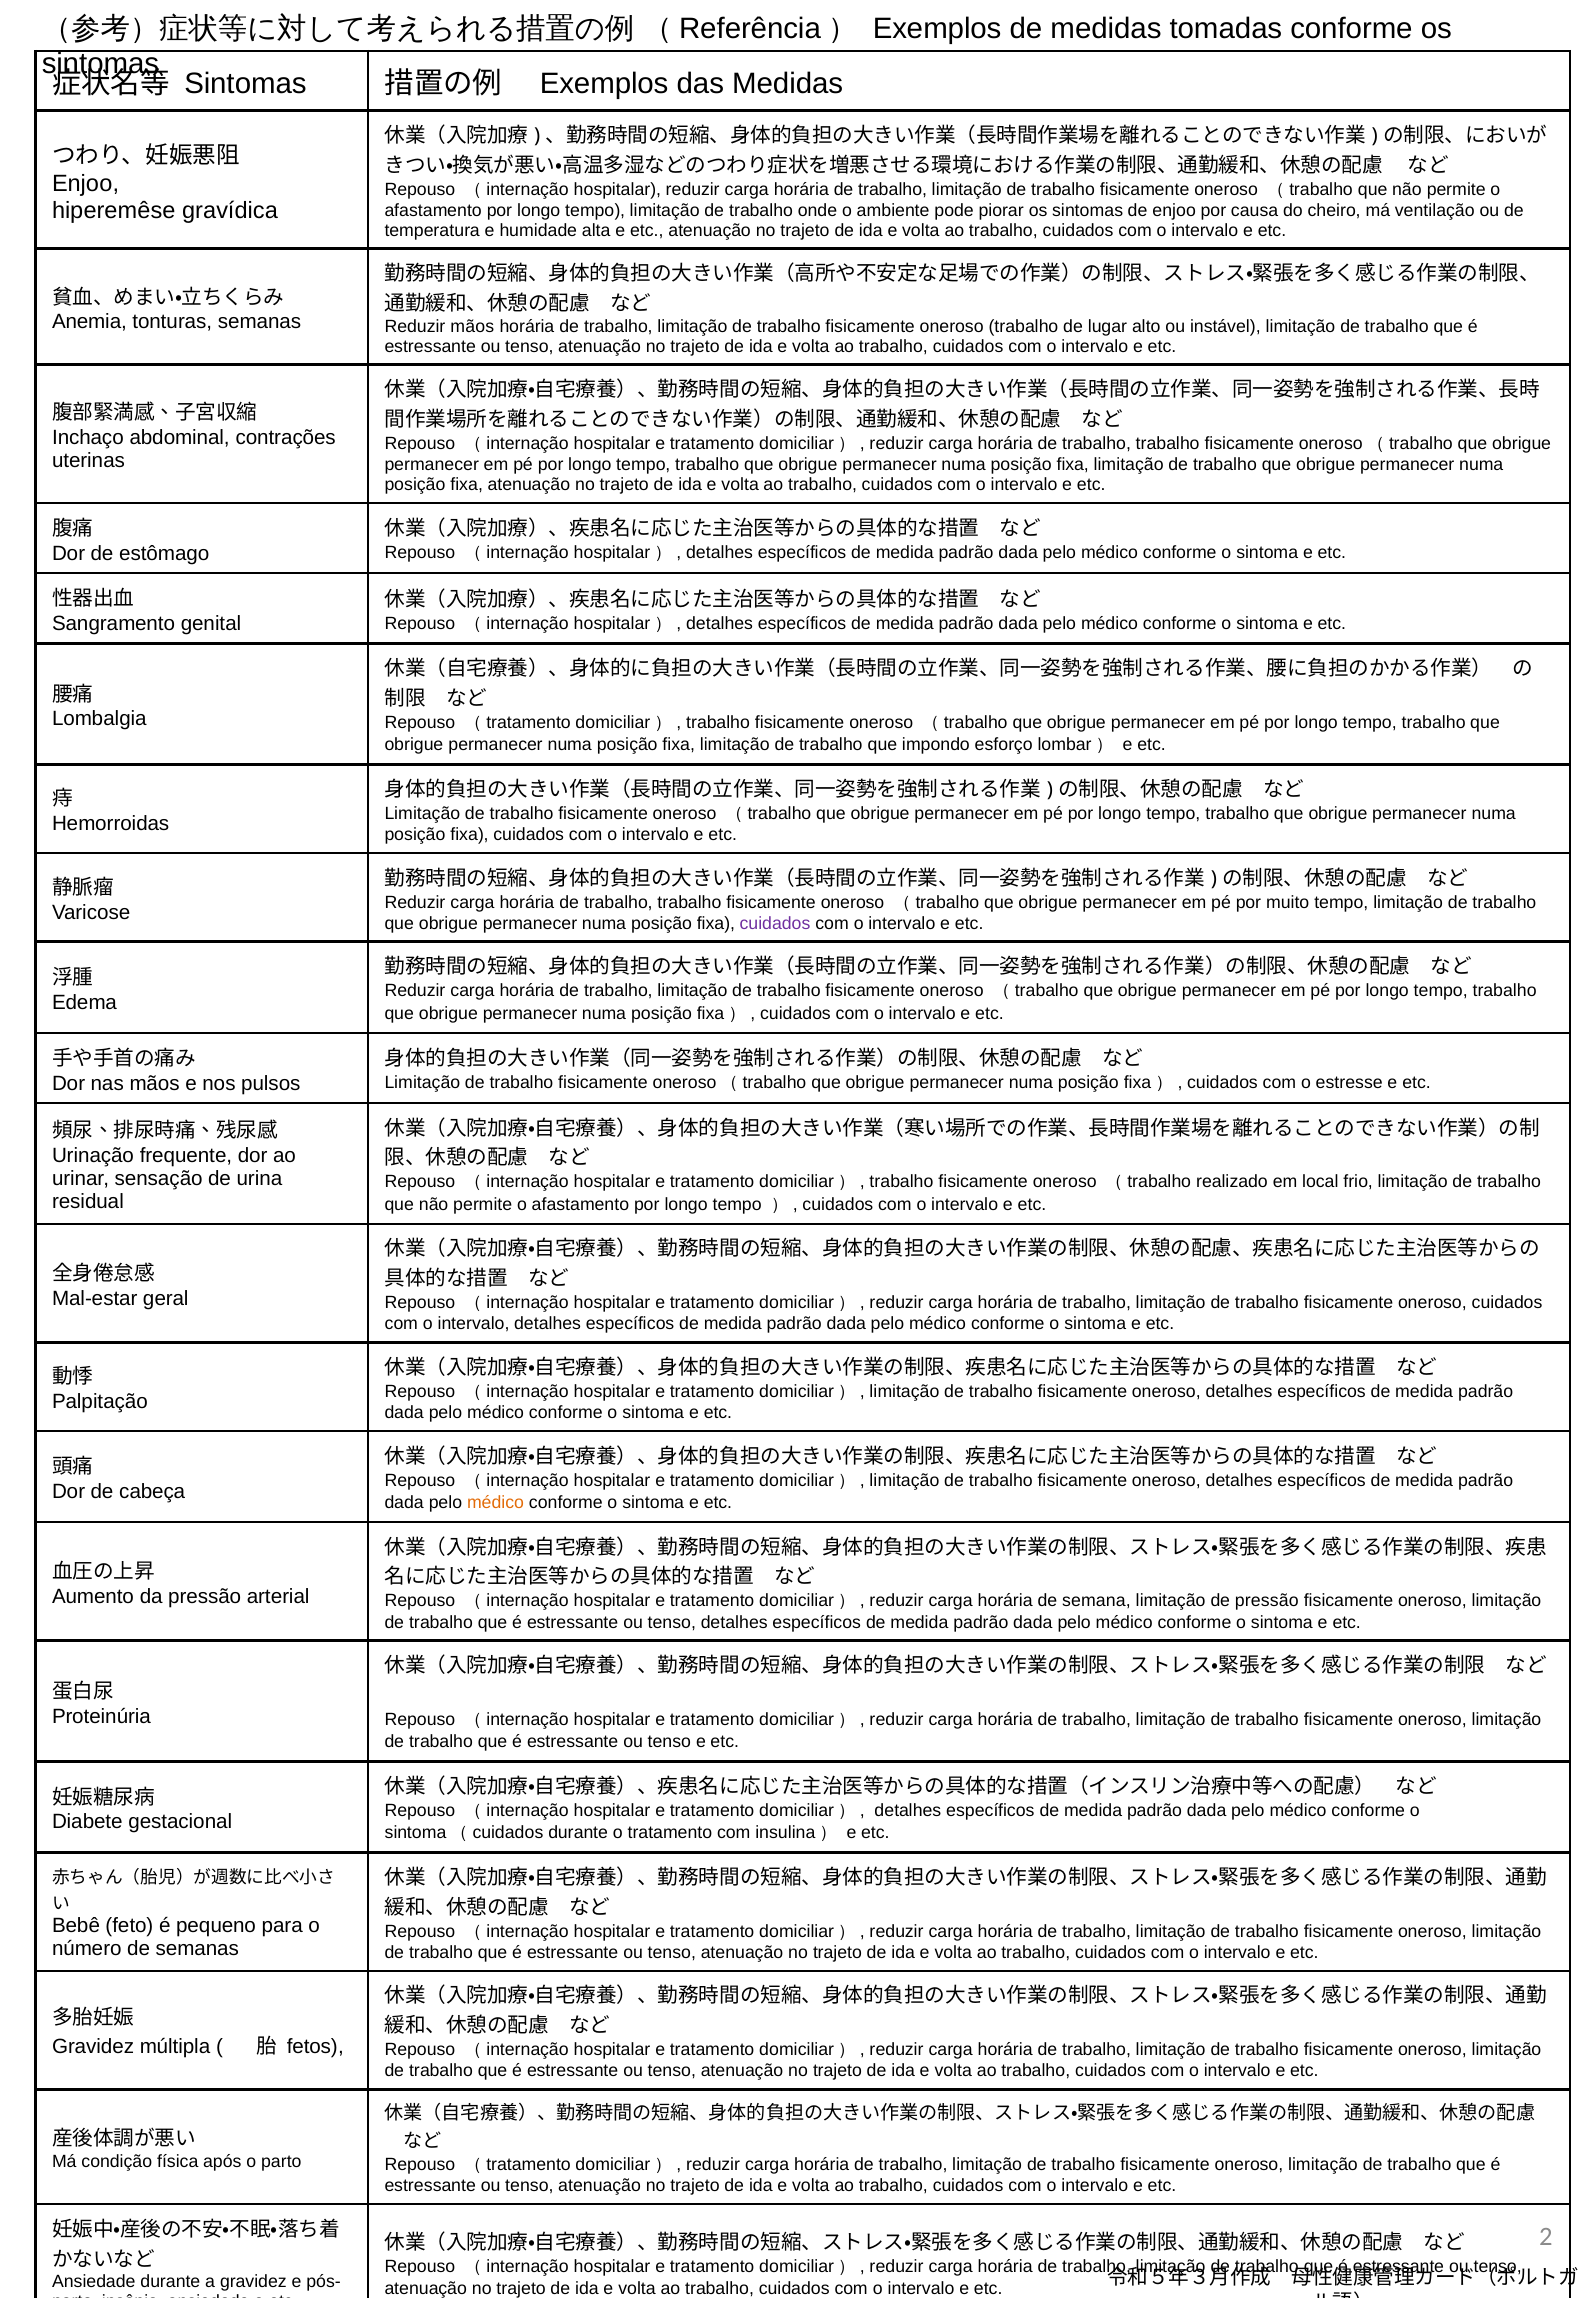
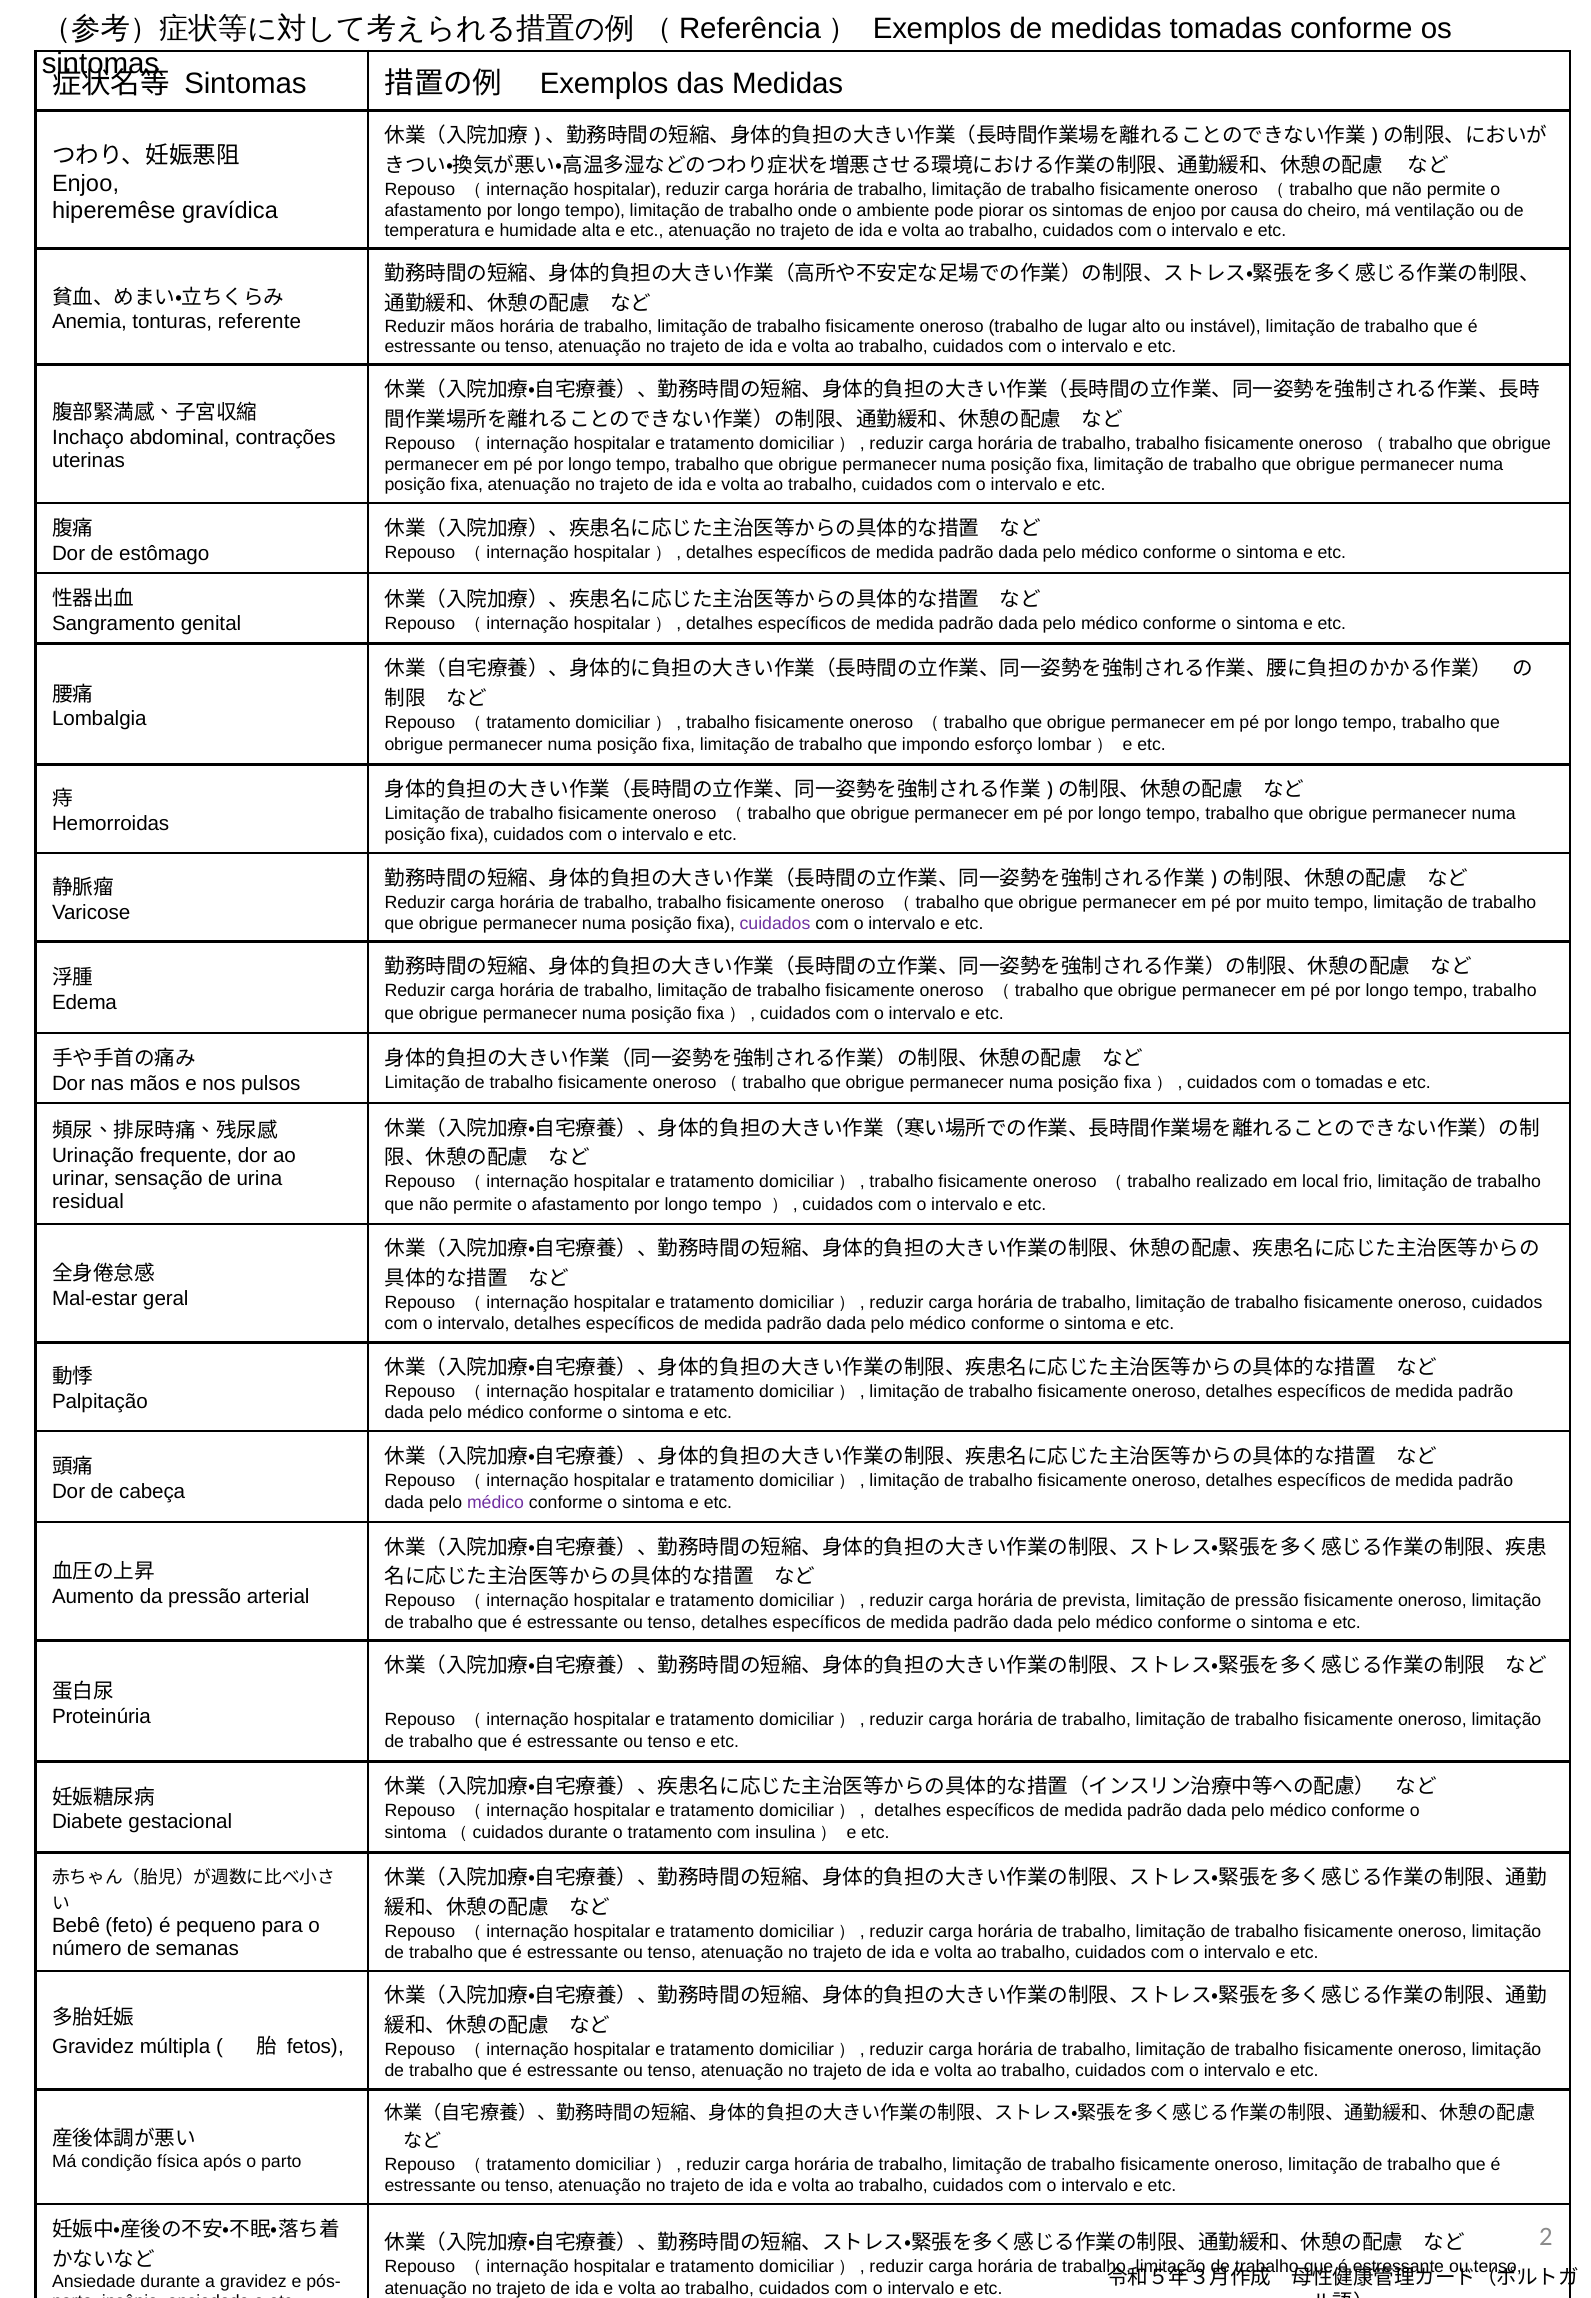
tonturas semanas: semanas -> referente
o estresse: estresse -> tomadas
médico at (495, 1503) colour: orange -> purple
semana: semana -> prevista
